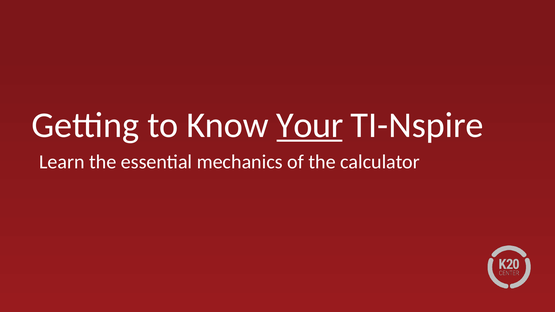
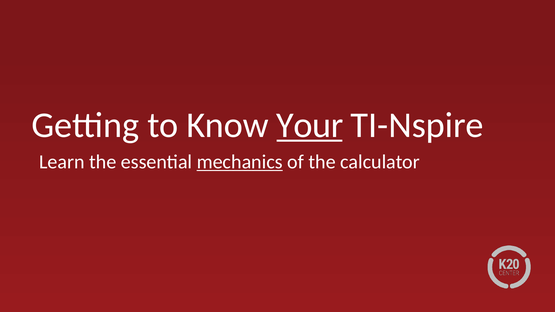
mechanics underline: none -> present
